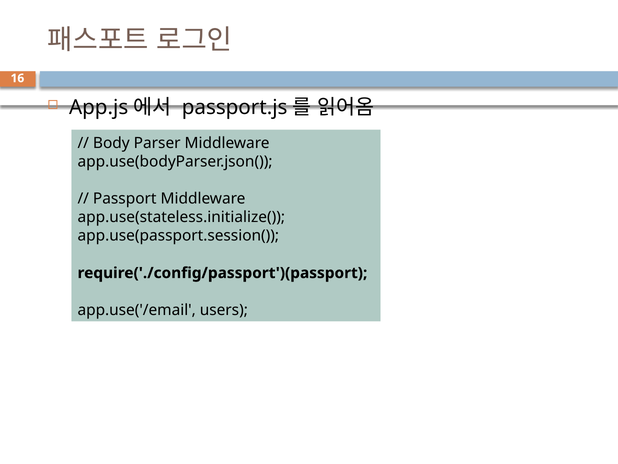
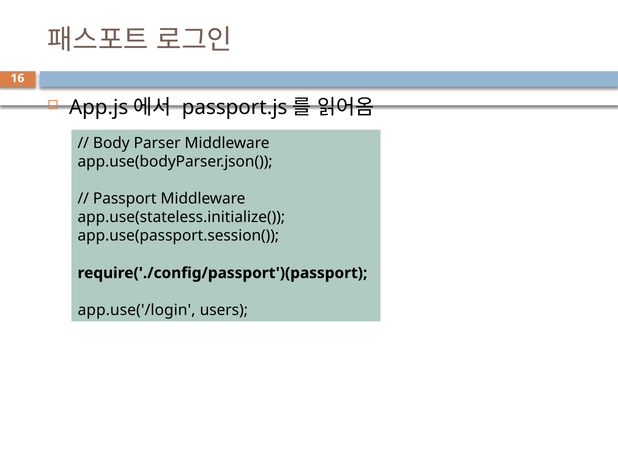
app.use('/email: app.use('/email -> app.use('/login
